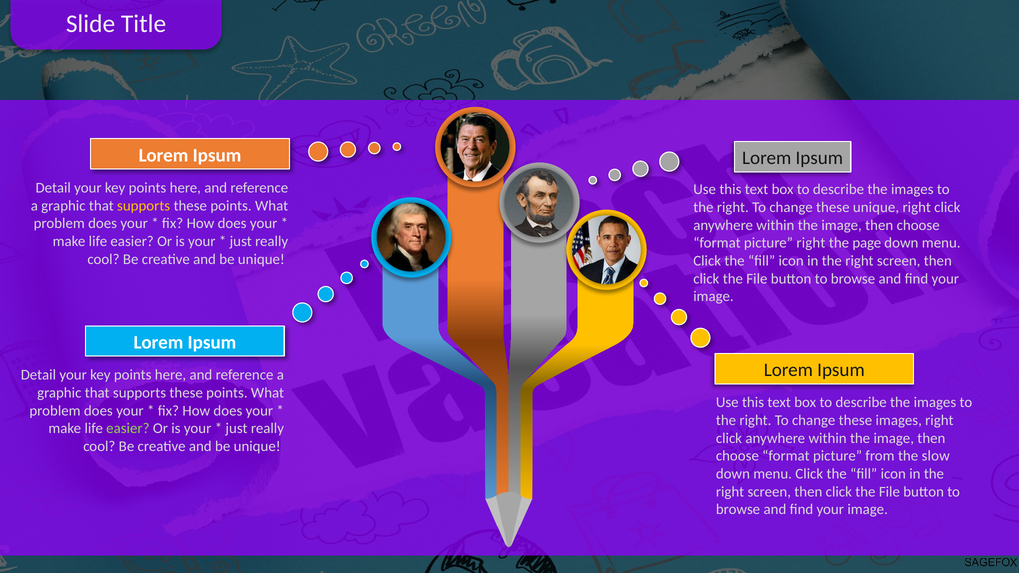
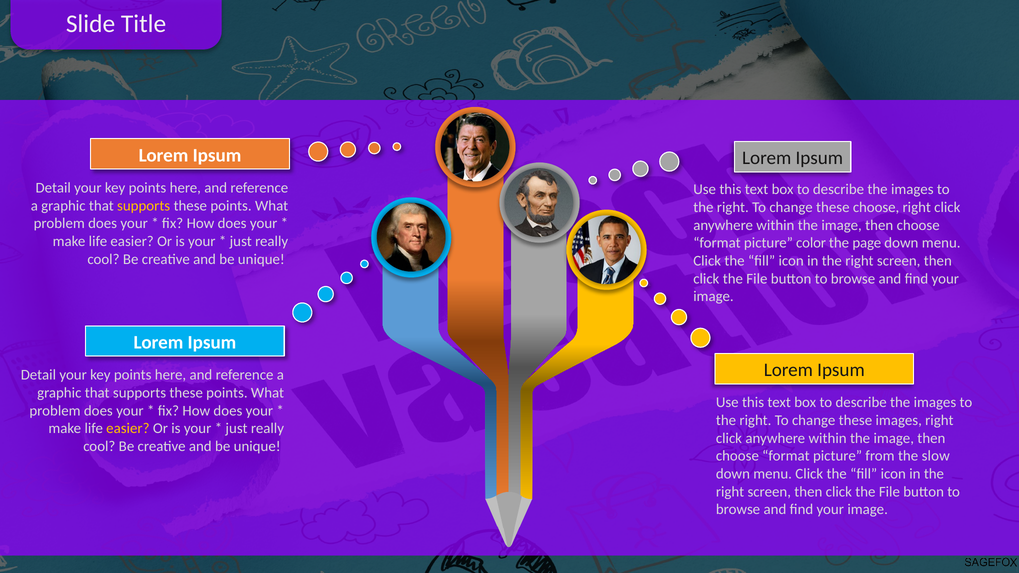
these unique: unique -> choose
picture right: right -> color
easier at (128, 429) colour: light green -> yellow
